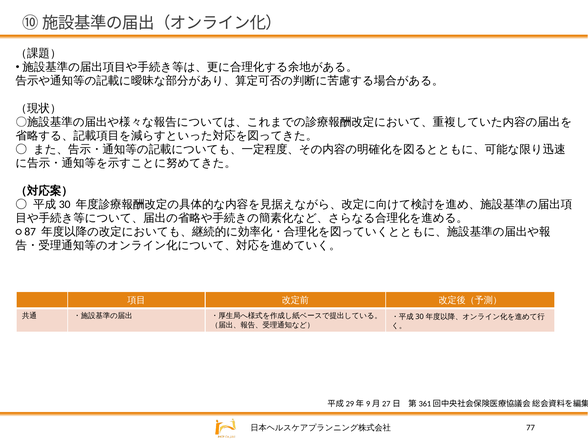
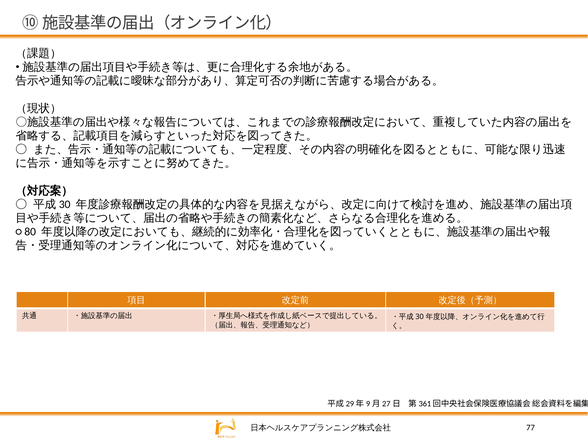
87: 87 -> 80
